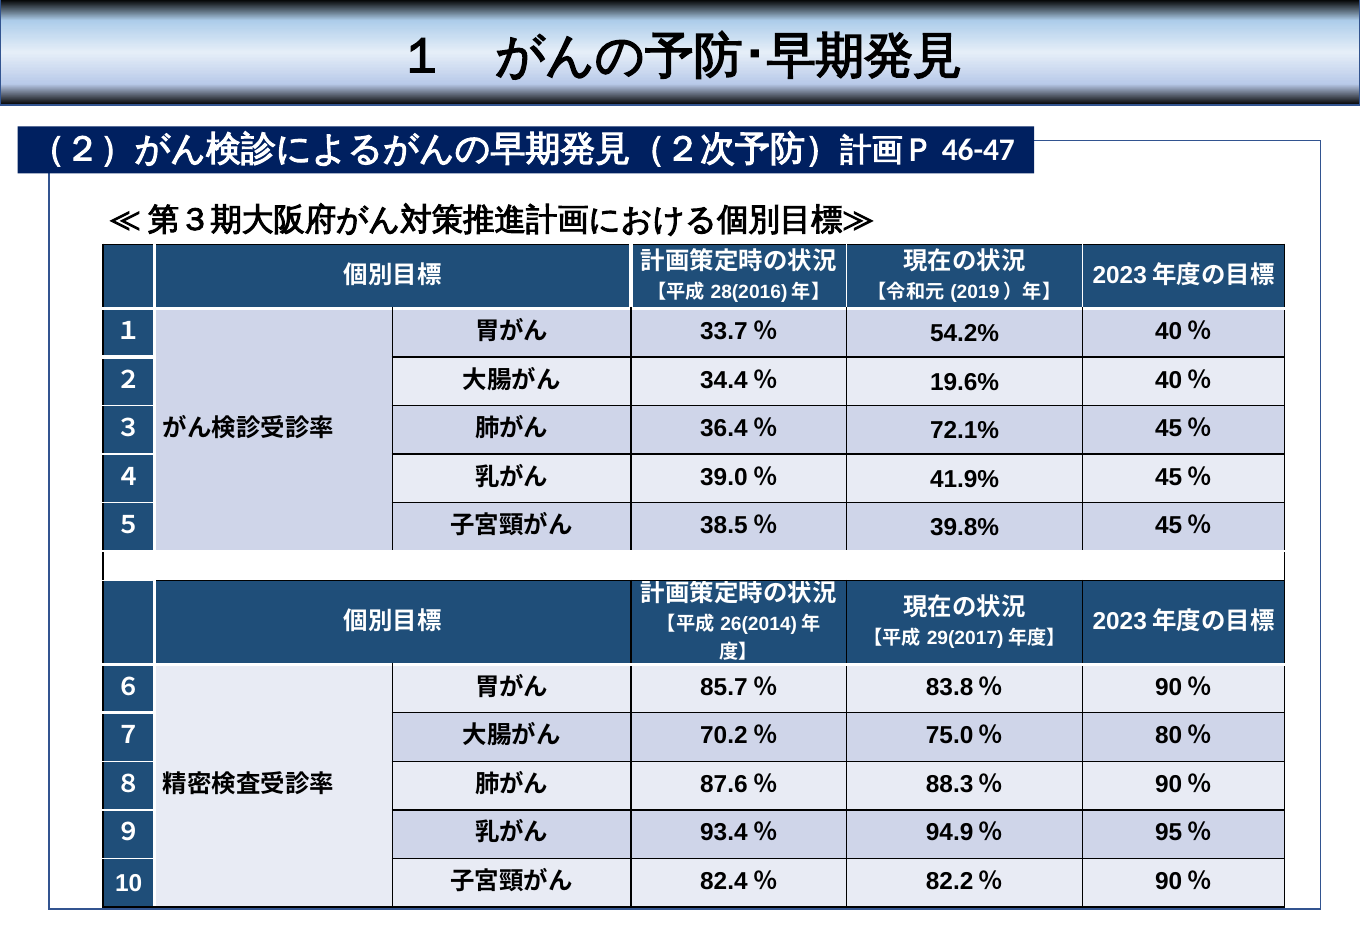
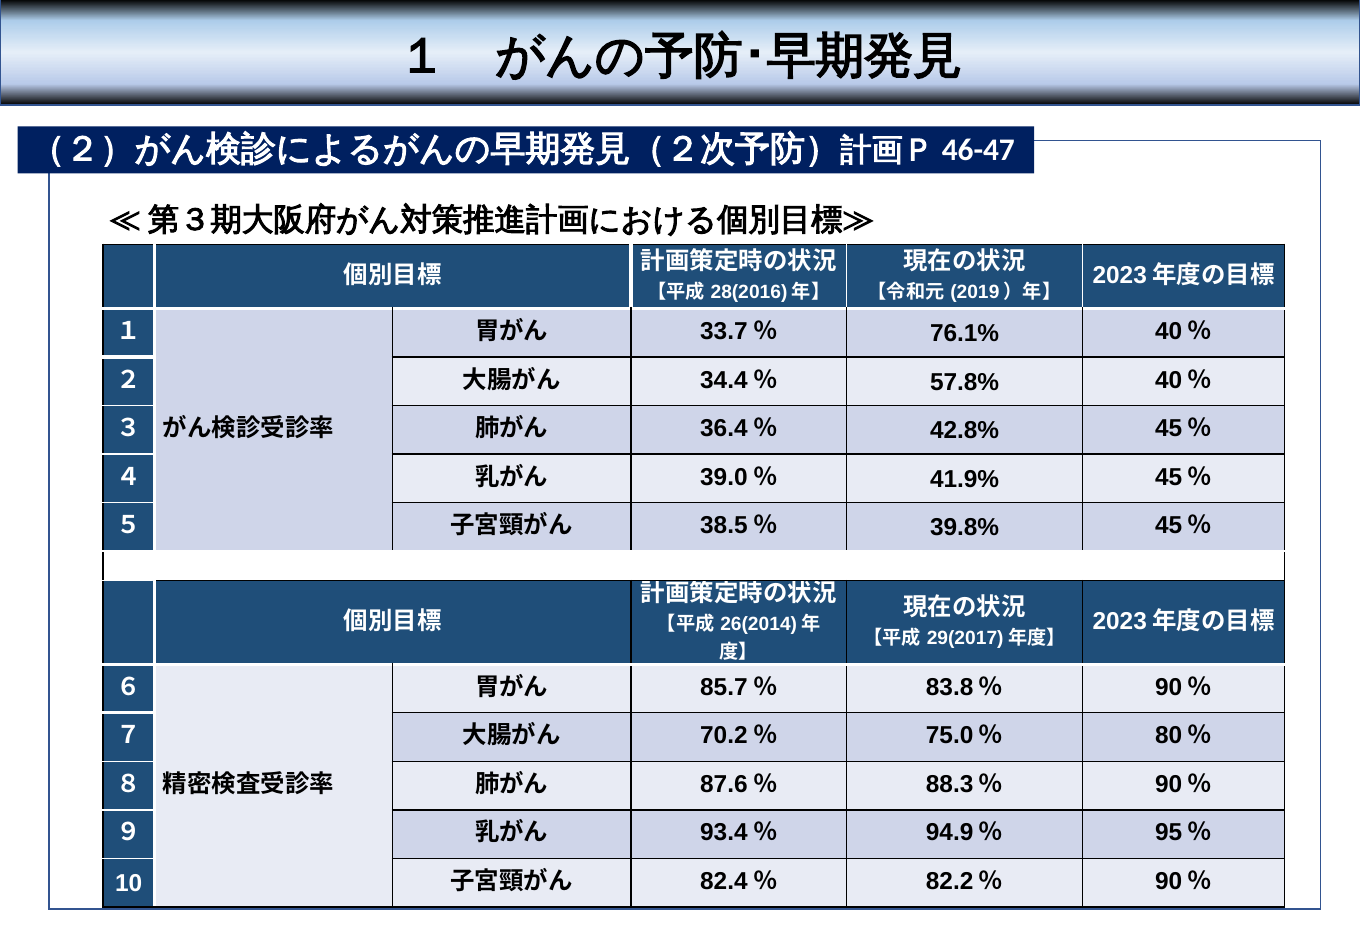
54.2%: 54.2% -> 76.1%
19.6%: 19.6% -> 57.8%
72.1%: 72.1% -> 42.8%
